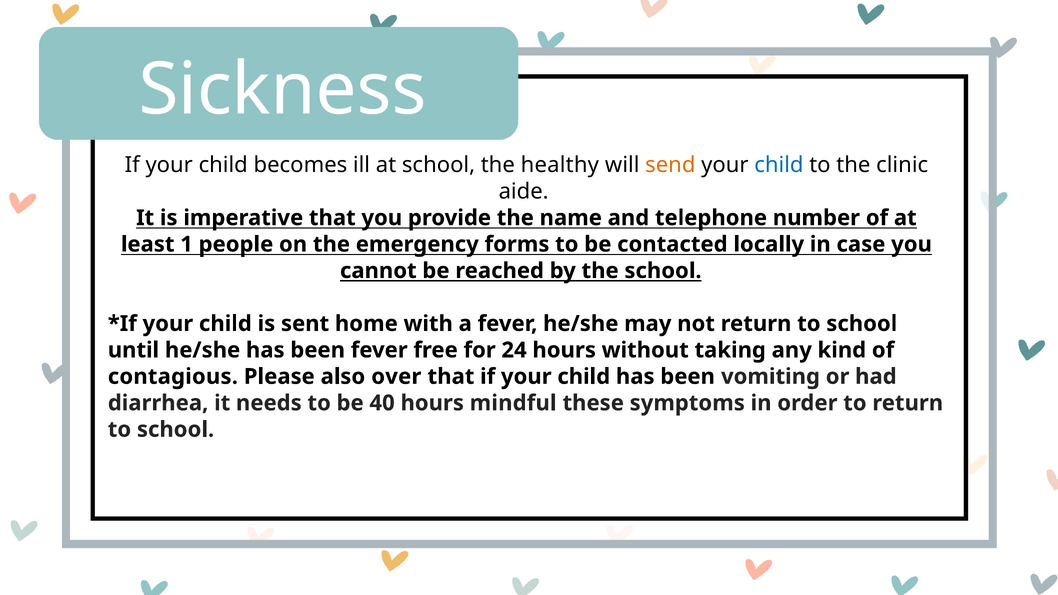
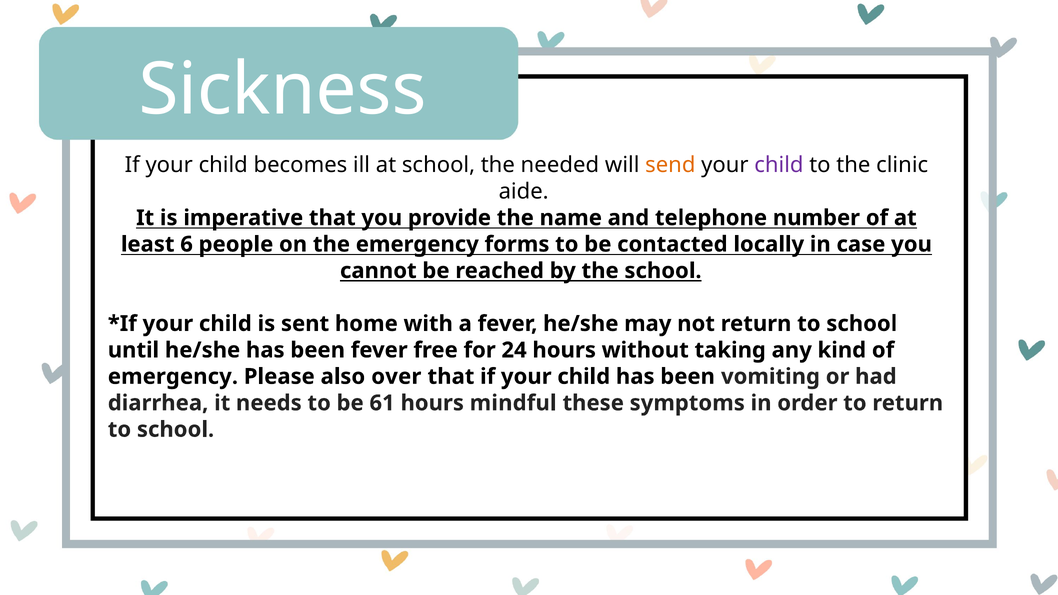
healthy: healthy -> needed
child at (779, 165) colour: blue -> purple
1: 1 -> 6
contagious at (173, 377): contagious -> emergency
40: 40 -> 61
